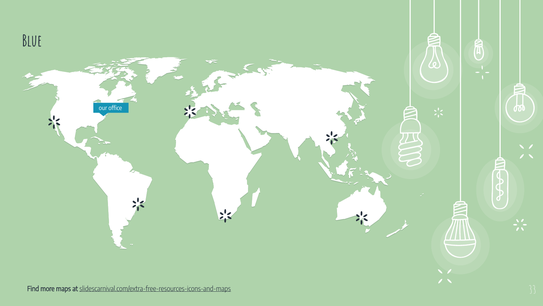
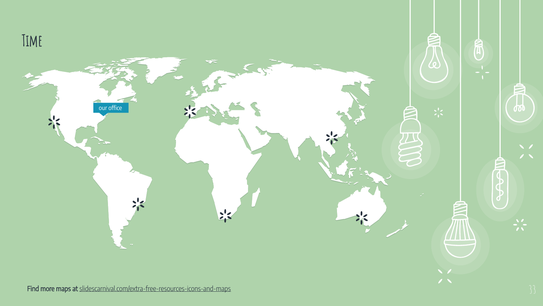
Blue: Blue -> Time
